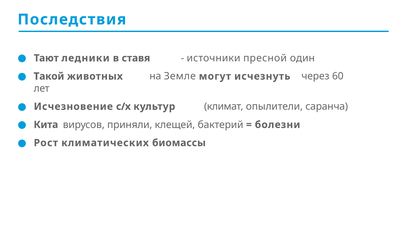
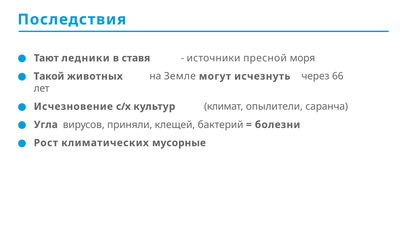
один: один -> моря
60: 60 -> 66
Кита: Кита -> Угла
биомассы: биомассы -> мусорные
